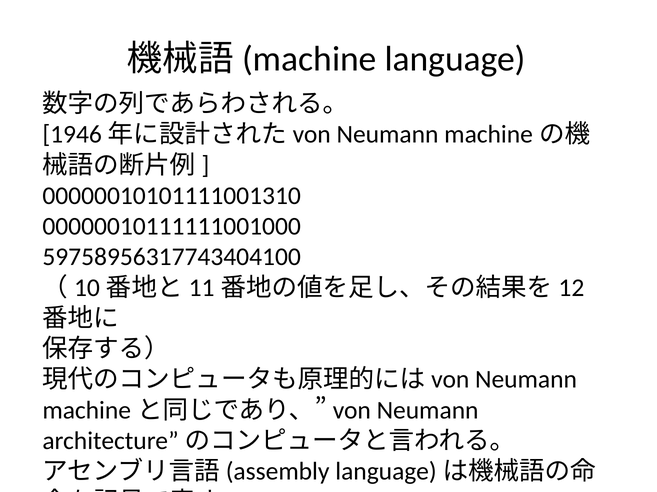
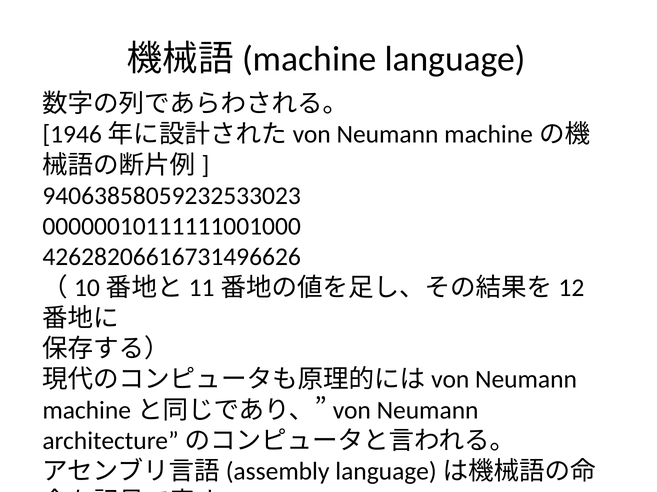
00000010101111001310: 00000010101111001310 -> 94063858059232533023
59758956317743404100: 59758956317743404100 -> 42628206616731496626
